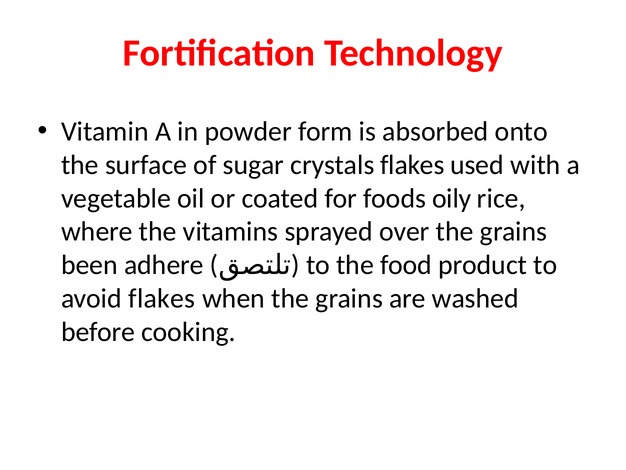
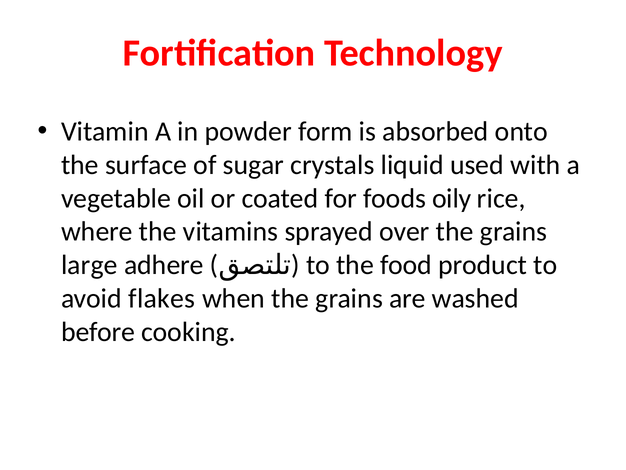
crystals flakes: flakes -> liquid
been: been -> large
